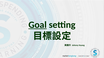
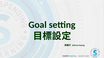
Goal underline: present -> none
